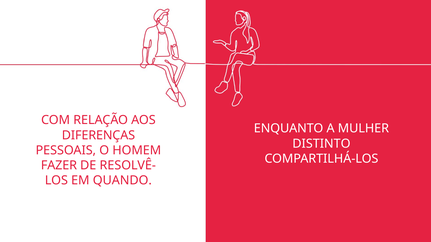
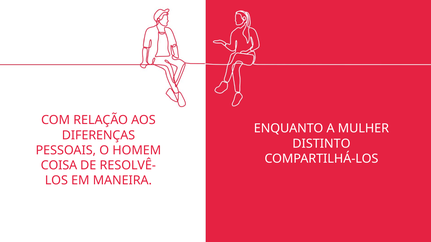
FAZER: FAZER -> COISA
QUANDO: QUANDO -> MANEIRA
